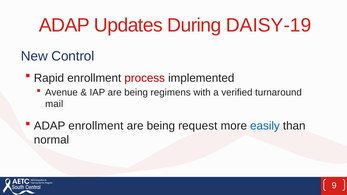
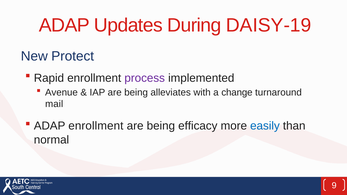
Control: Control -> Protect
process colour: red -> purple
regimens: regimens -> alleviates
verified: verified -> change
request: request -> efficacy
